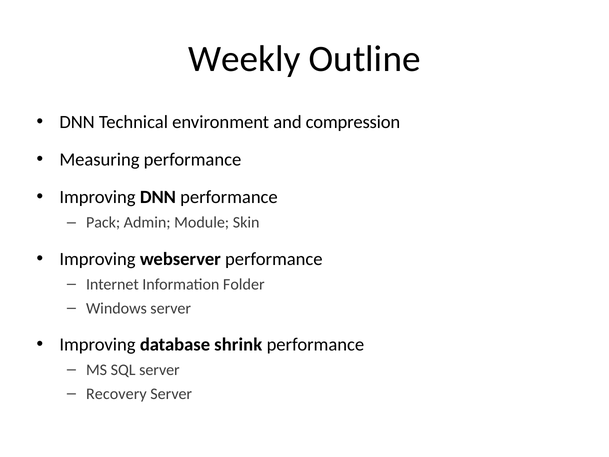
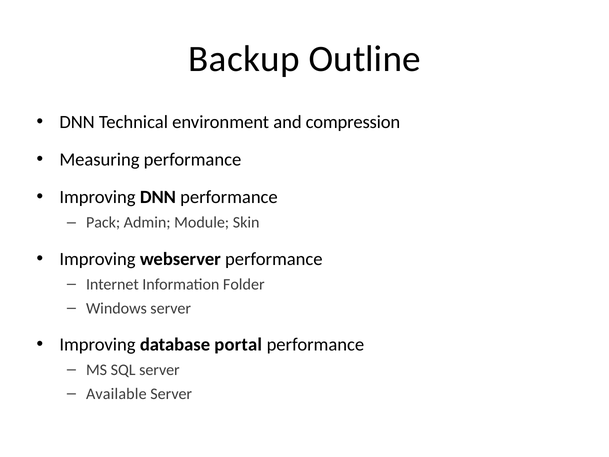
Weekly: Weekly -> Backup
shrink: shrink -> portal
Recovery: Recovery -> Available
